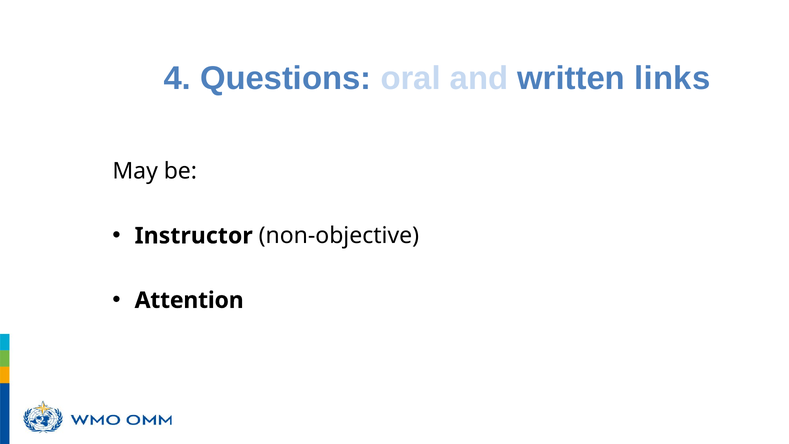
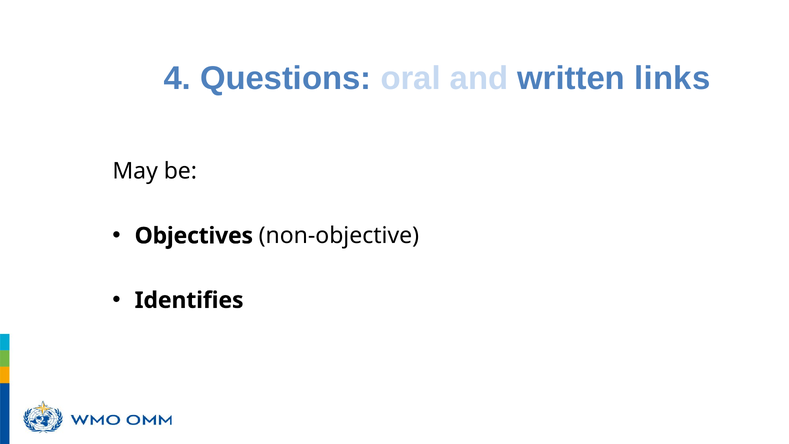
Instructor: Instructor -> Objectives
Attention: Attention -> Identifies
